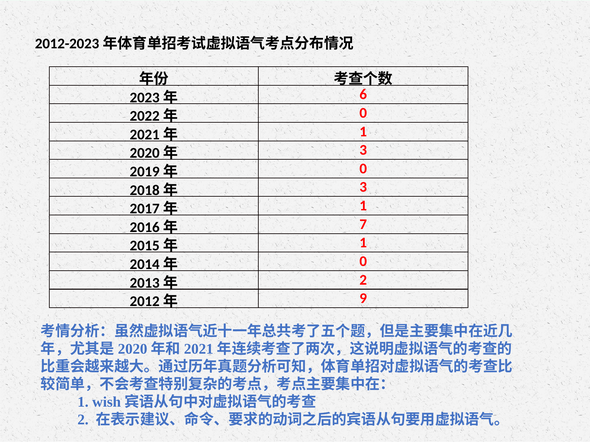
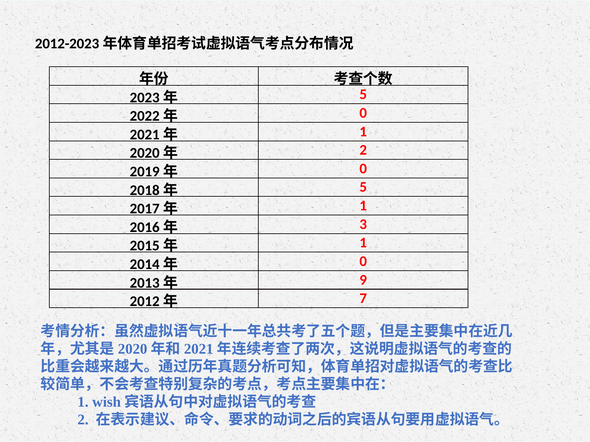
6 at (363, 95): 6 -> 5
3 at (363, 150): 3 -> 2
3 at (363, 187): 3 -> 5
7: 7 -> 3
2 at (363, 280): 2 -> 9
9: 9 -> 7
